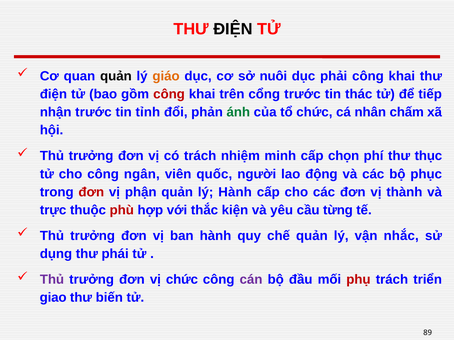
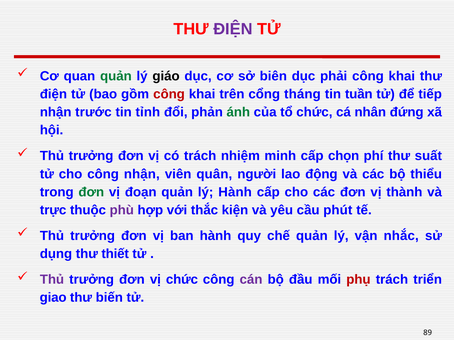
ĐIỆN at (233, 29) colour: black -> purple
quản at (116, 76) colour: black -> green
giáo colour: orange -> black
nuôi: nuôi -> biên
cổng trước: trước -> tháng
thác: thác -> tuần
chấm: chấm -> đứng
thục: thục -> suất
công ngân: ngân -> nhận
quốc: quốc -> quân
phục: phục -> thiểu
đơn at (91, 192) colour: red -> green
phận: phận -> đoạn
phù colour: red -> purple
từng: từng -> phút
phái: phái -> thiết
